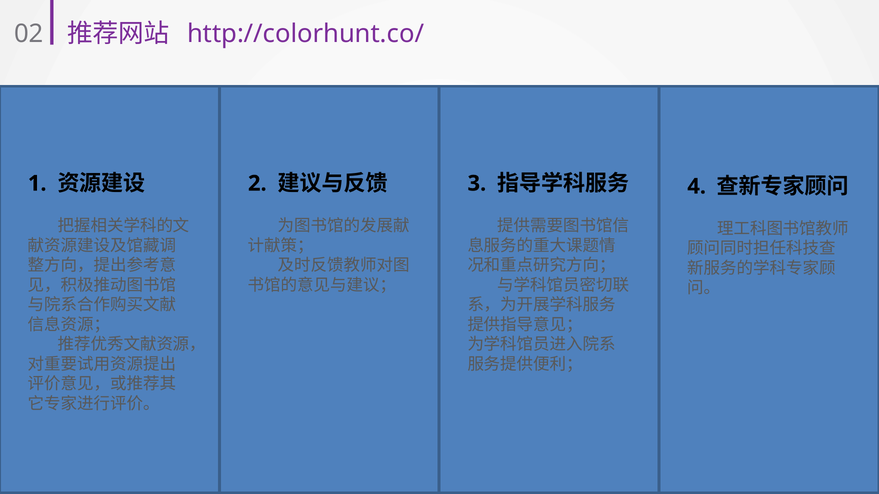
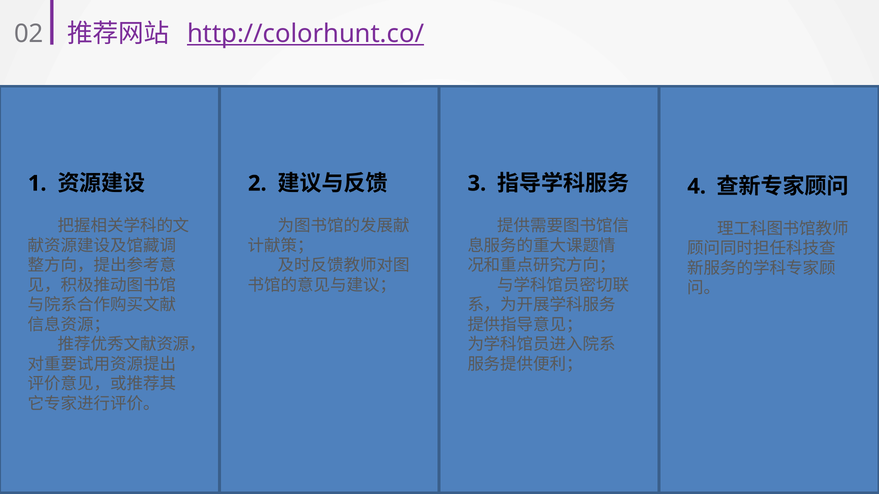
http://colorhunt.co/ underline: none -> present
